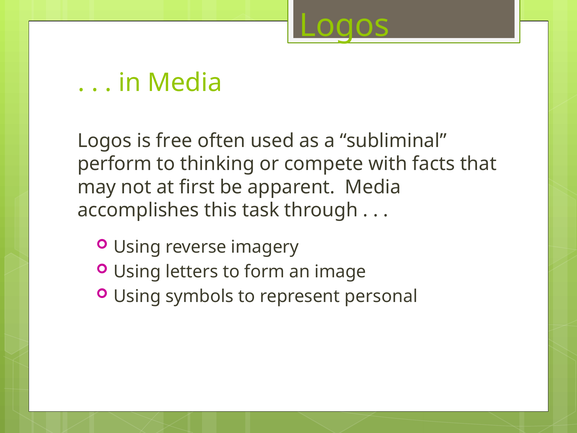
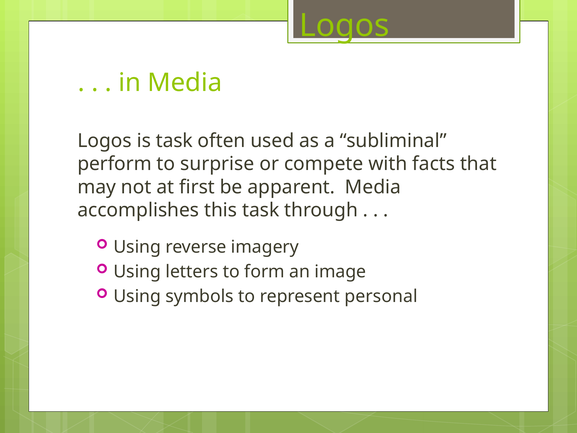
is free: free -> task
thinking: thinking -> surprise
